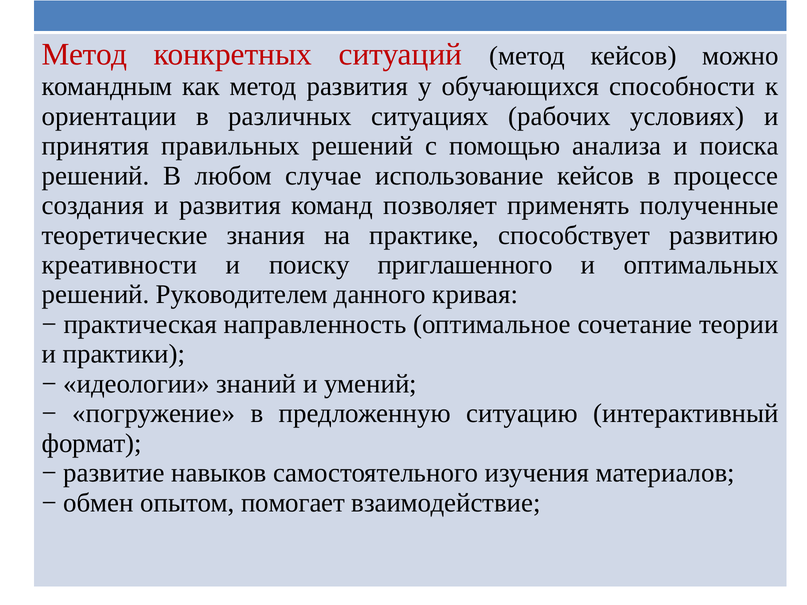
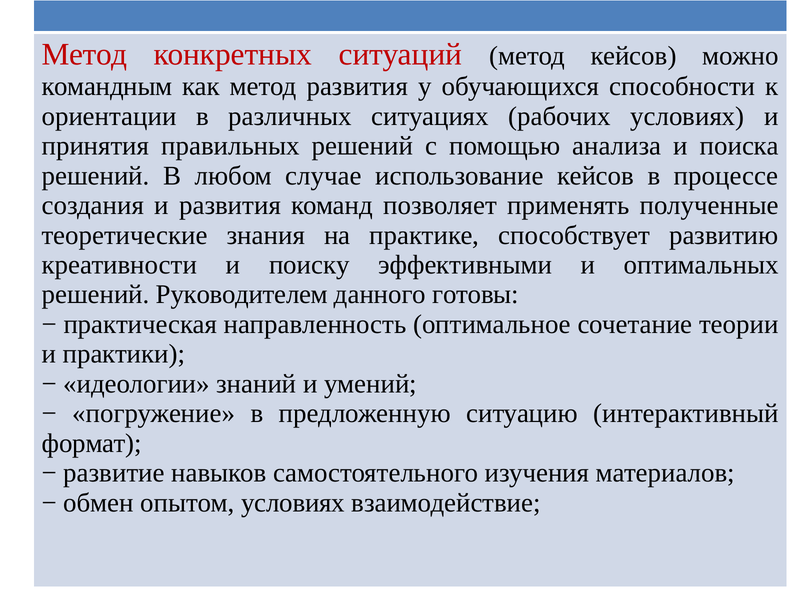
приглашенного: приглашенного -> эффективными
кривая: кривая -> готовы
опытом помогает: помогает -> условиях
